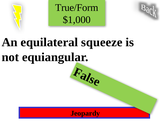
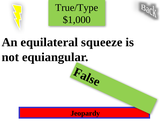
True/Form: True/Form -> True/Type
